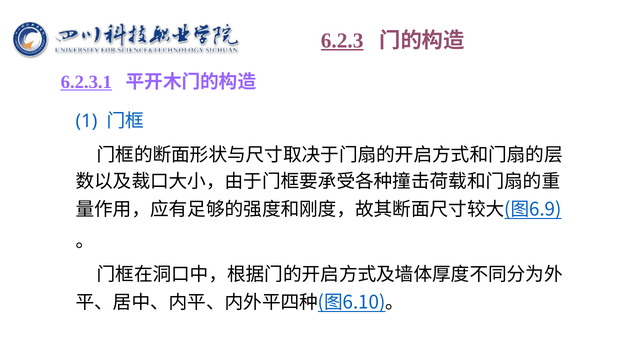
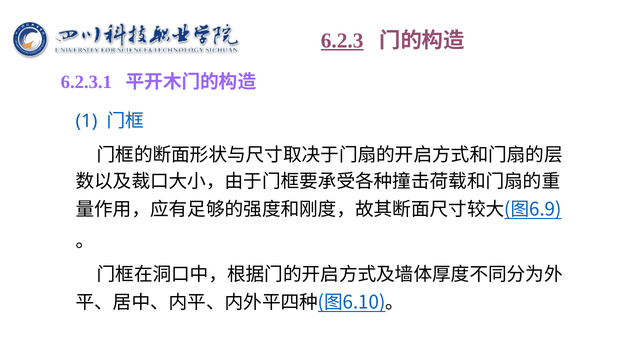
6.2.3.1 underline: present -> none
